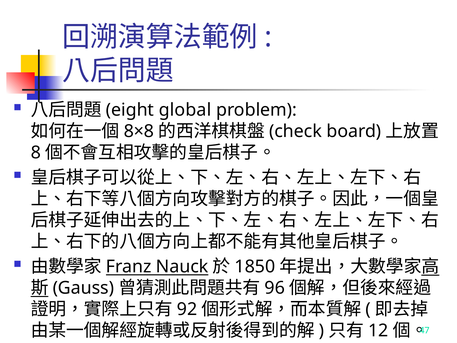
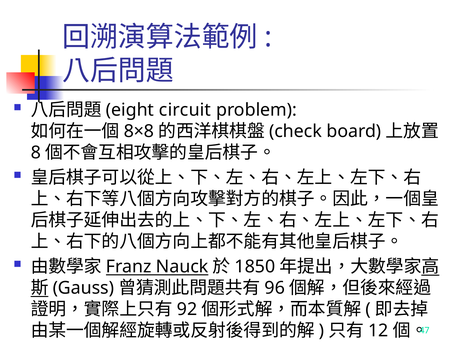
global: global -> circuit
